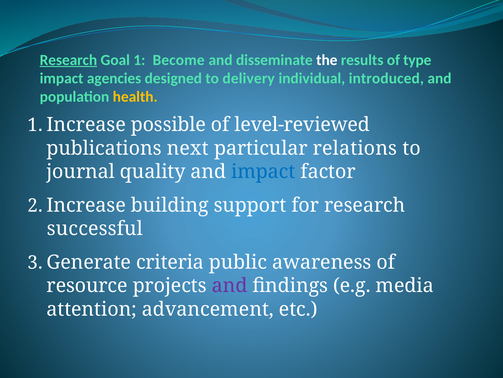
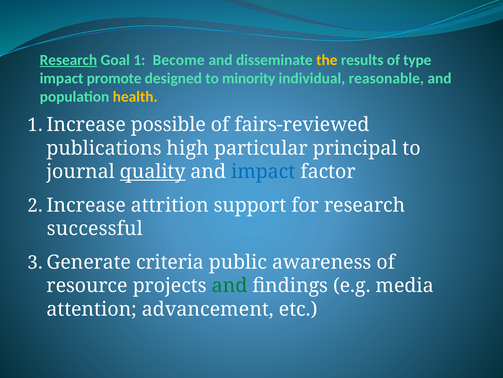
the colour: white -> yellow
agencies: agencies -> promote
delivery: delivery -> minority
introduced: introduced -> reasonable
level-reviewed: level-reviewed -> fairs-reviewed
next: next -> high
relations: relations -> principal
quality underline: none -> present
building: building -> attrition
and at (230, 285) colour: purple -> green
